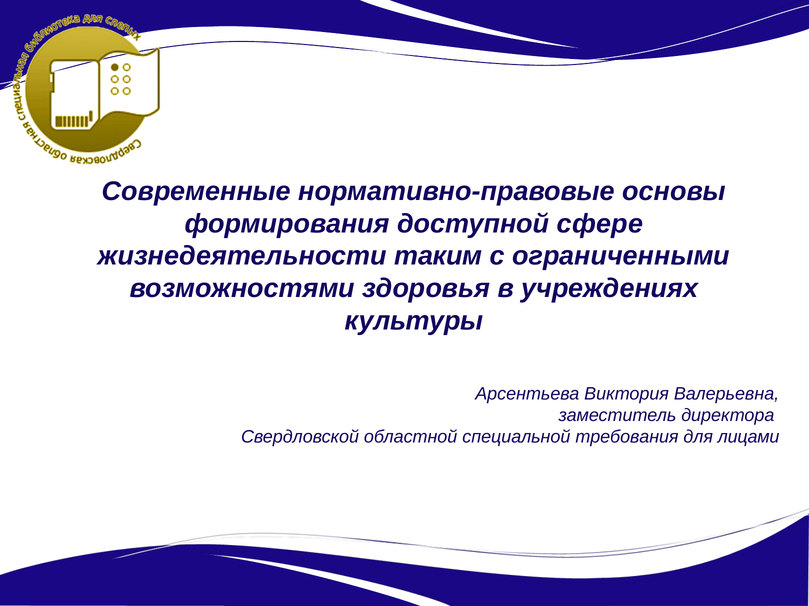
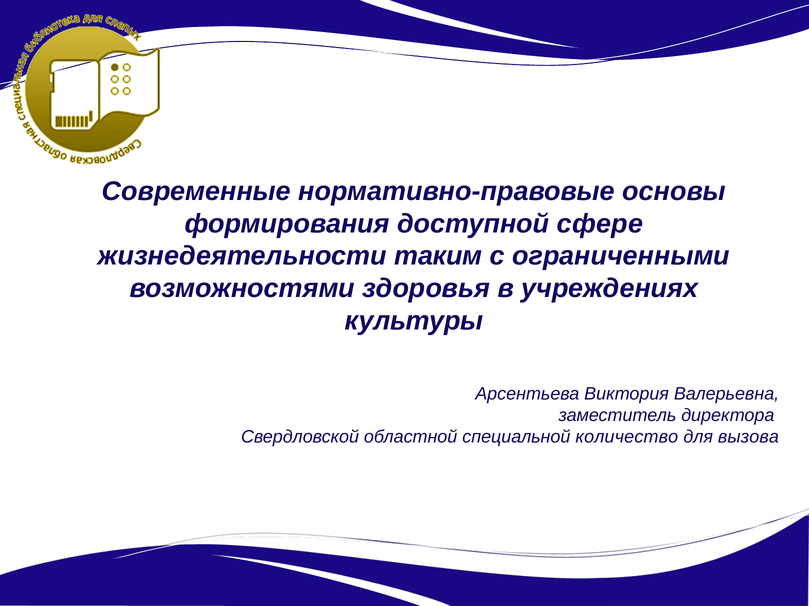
требования: требования -> количество
лицами: лицами -> вызова
